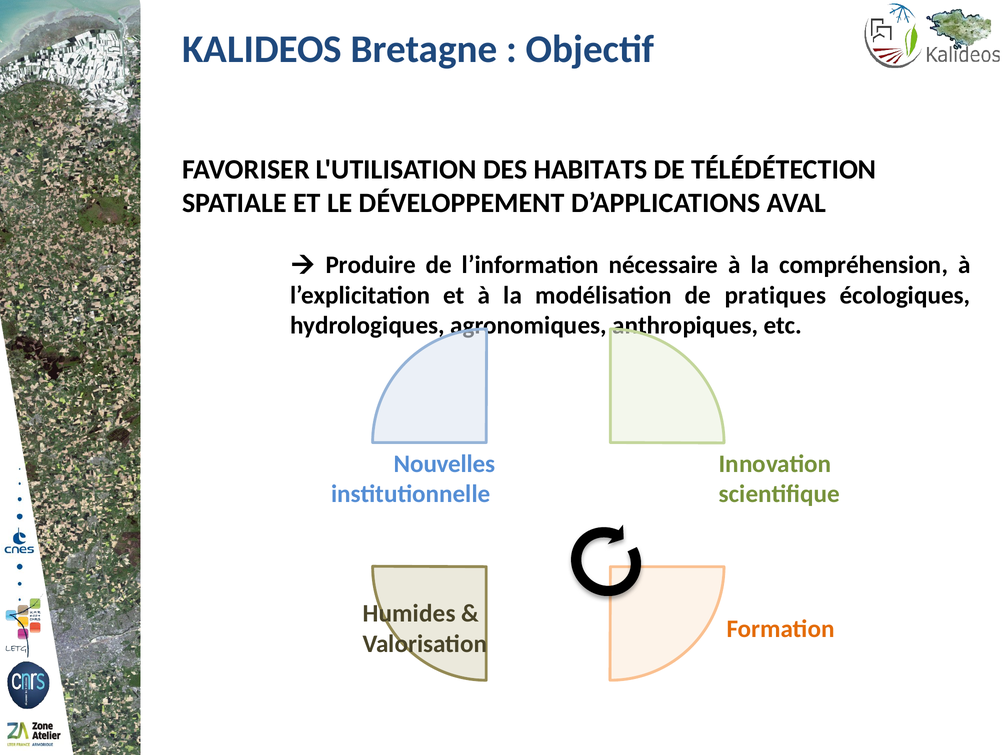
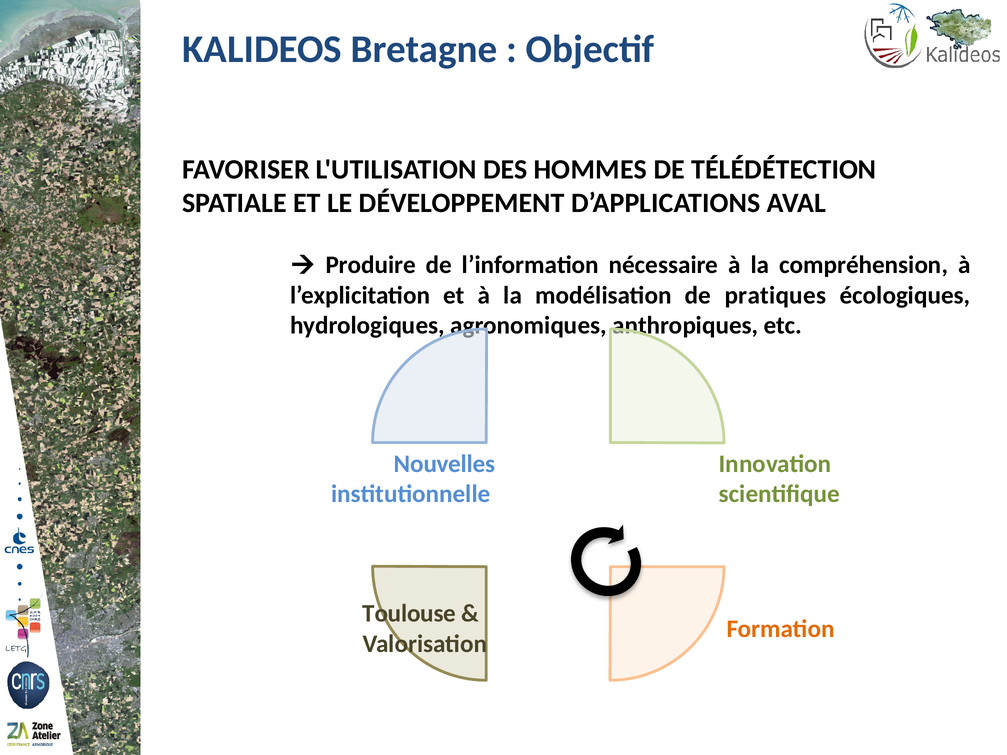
HABITATS: HABITATS -> HOMMES
Humides: Humides -> Toulouse
